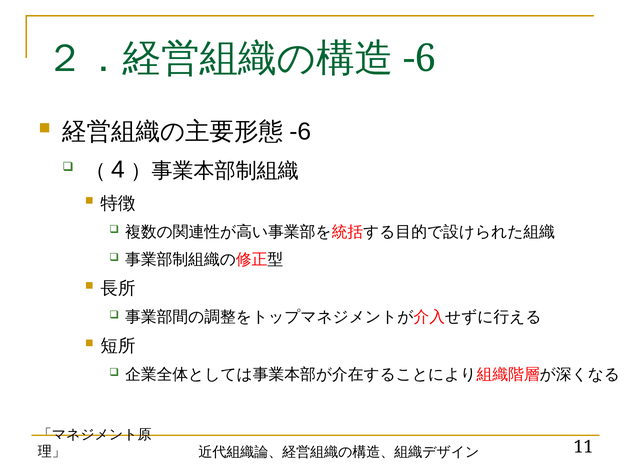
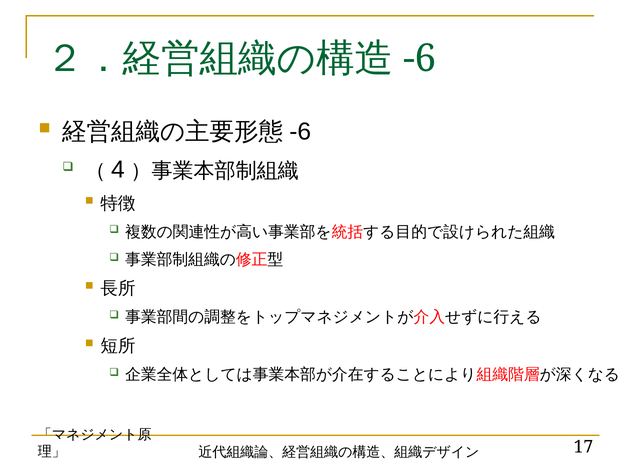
11: 11 -> 17
